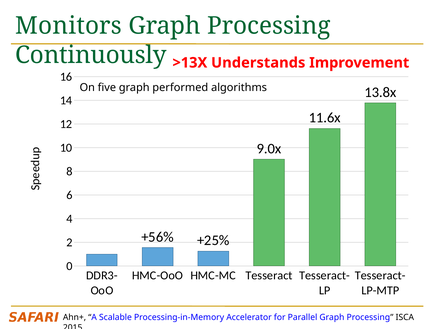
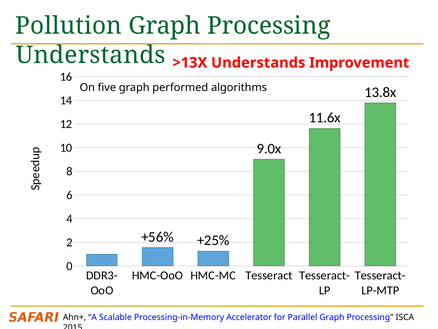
Monitors: Monitors -> Pollution
Continuously at (91, 55): Continuously -> Understands
